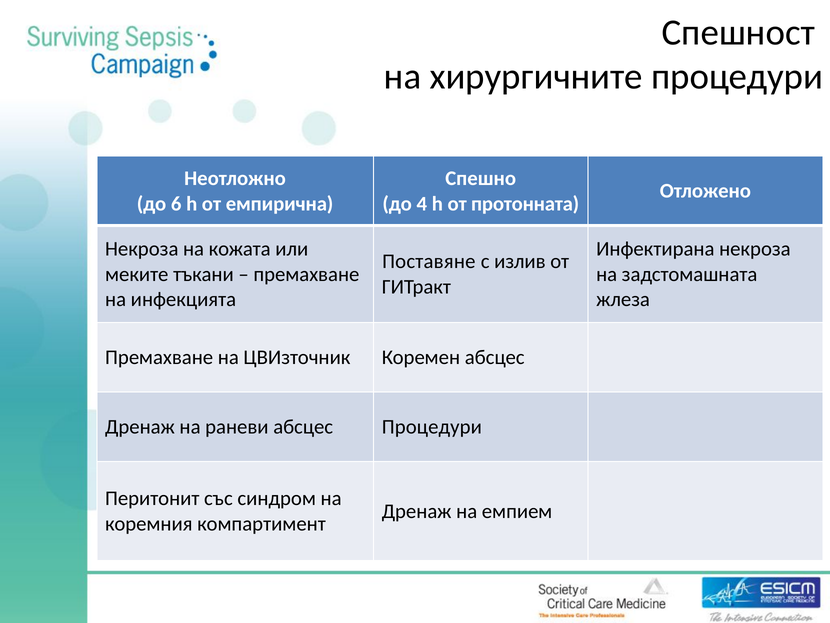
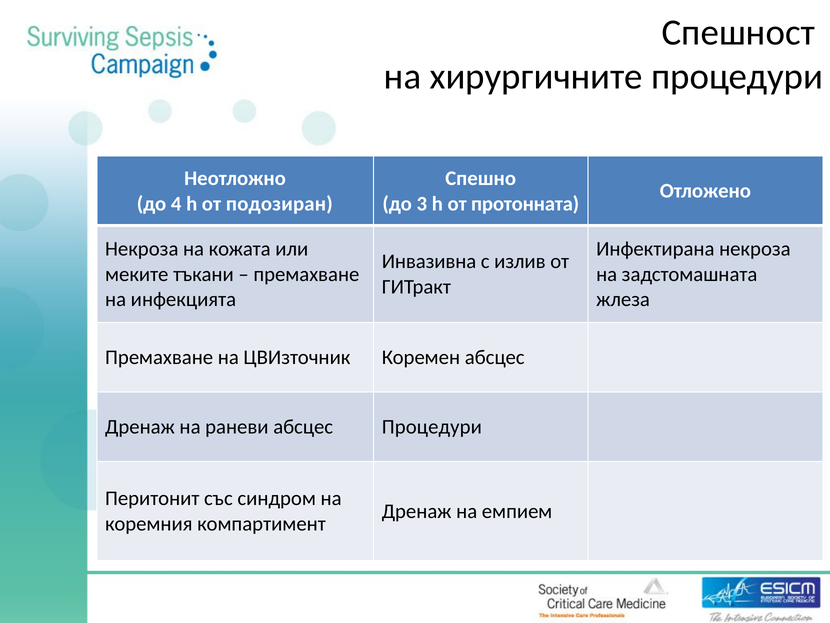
6: 6 -> 4
емпирична: емпирична -> подозиран
4: 4 -> 3
Поставяне: Поставяне -> Инвазивна
